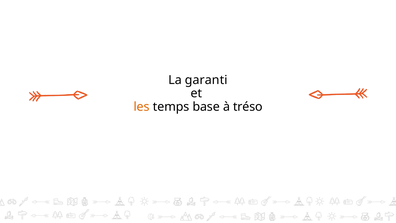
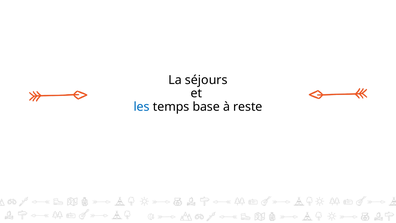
garanti: garanti -> séjours
les colour: orange -> blue
tréso: tréso -> reste
